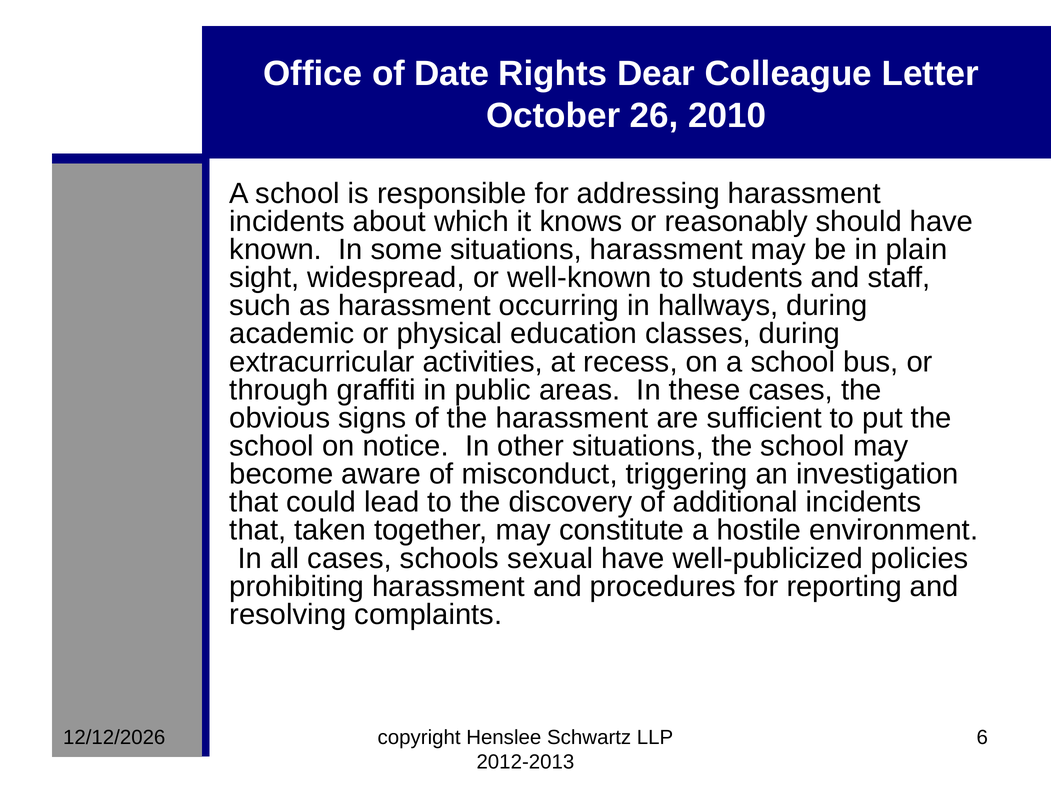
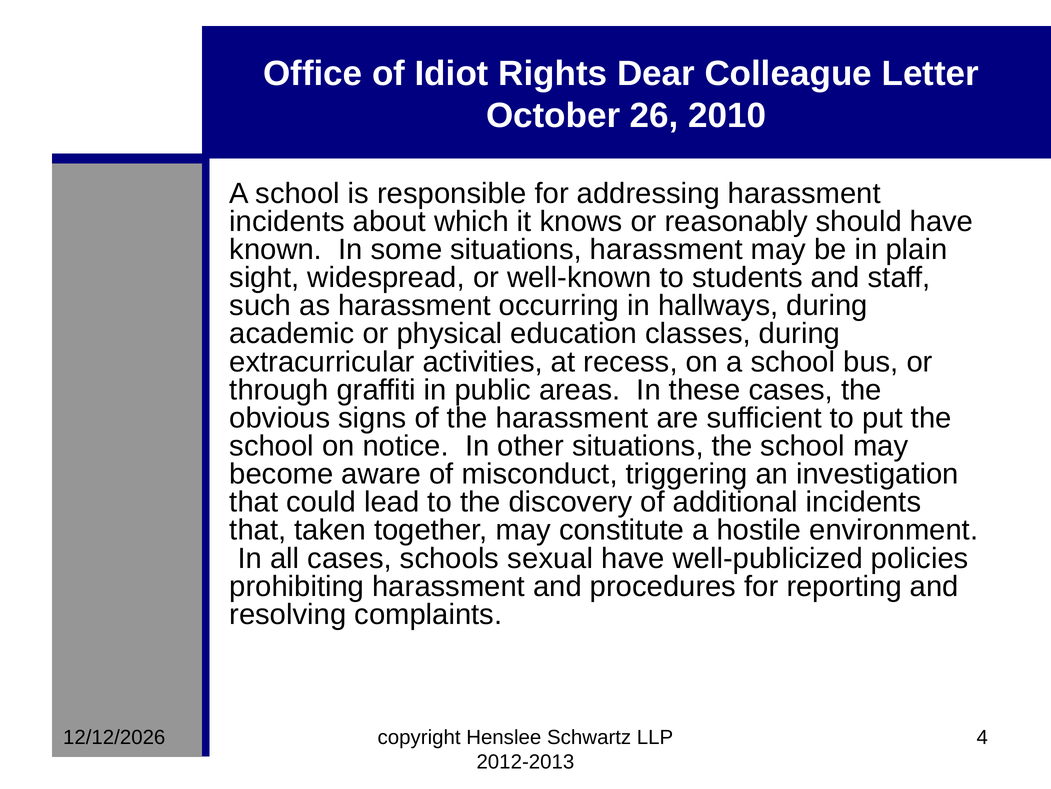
Date: Date -> Idiot
6: 6 -> 4
